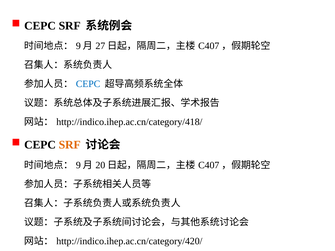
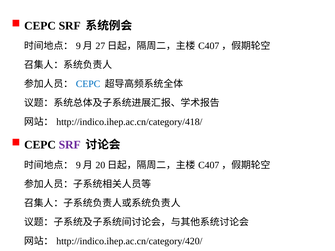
SRF at (70, 145) colour: orange -> purple
